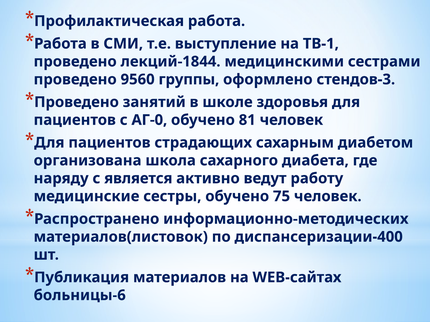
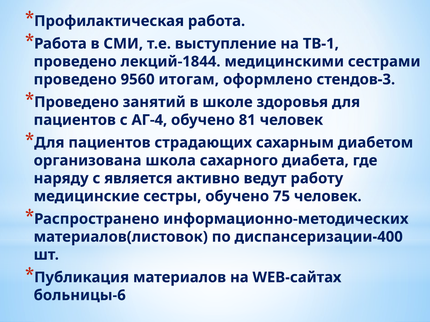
группы: группы -> итогам
АГ-0: АГ-0 -> АГ-4
